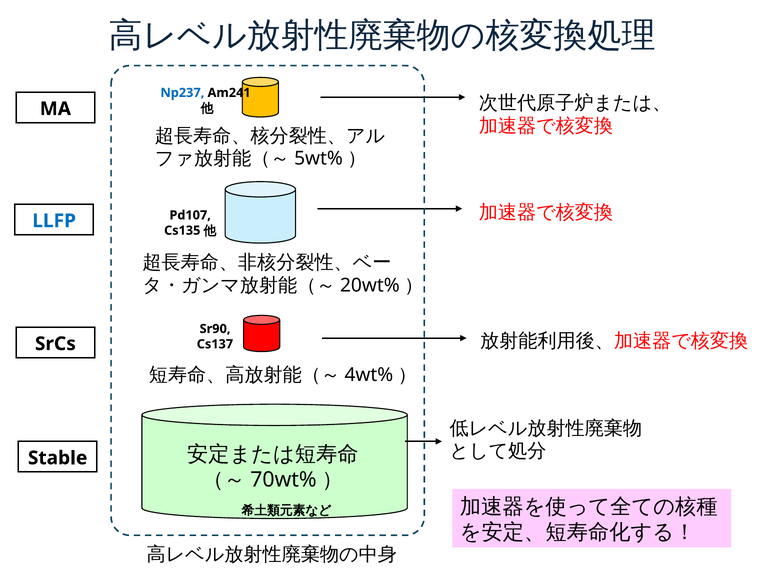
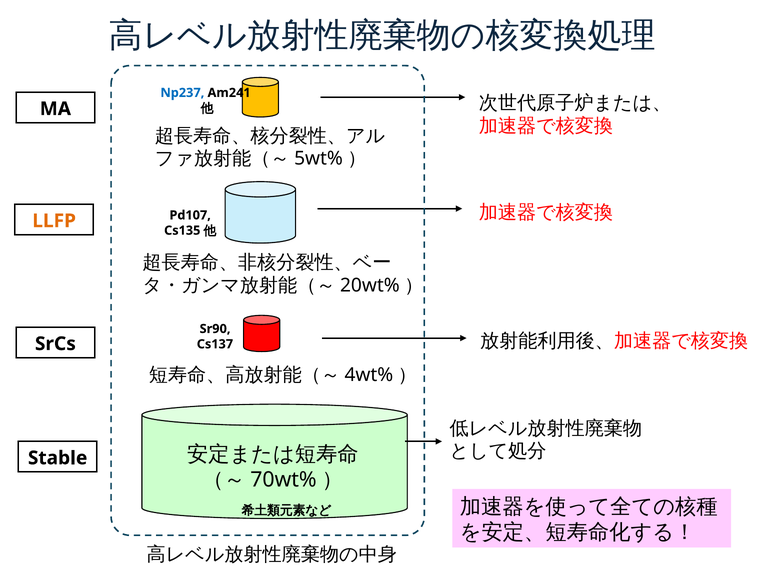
LLFP colour: blue -> orange
